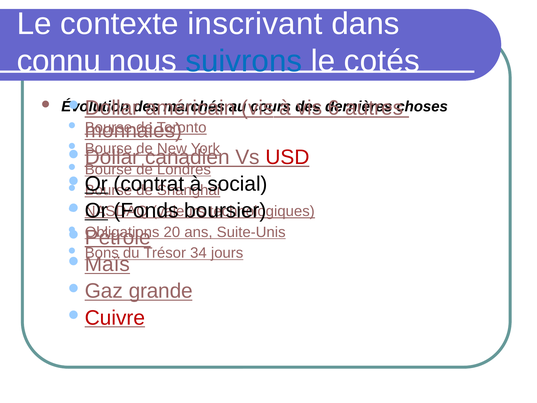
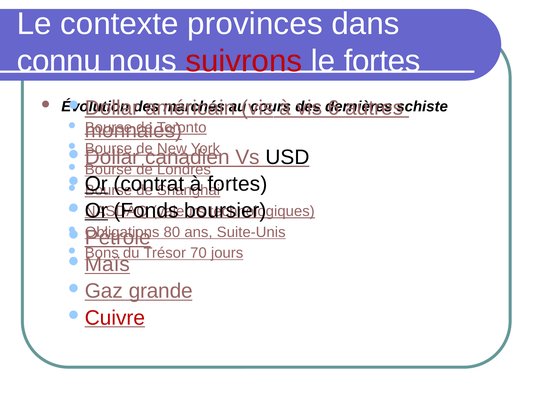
inscrivant: inscrivant -> provinces
suivrons colour: blue -> red
le cotés: cotés -> fortes
choses: choses -> schiste
USD colour: red -> black
social at (237, 184): social -> fortes
20: 20 -> 80
34: 34 -> 70
